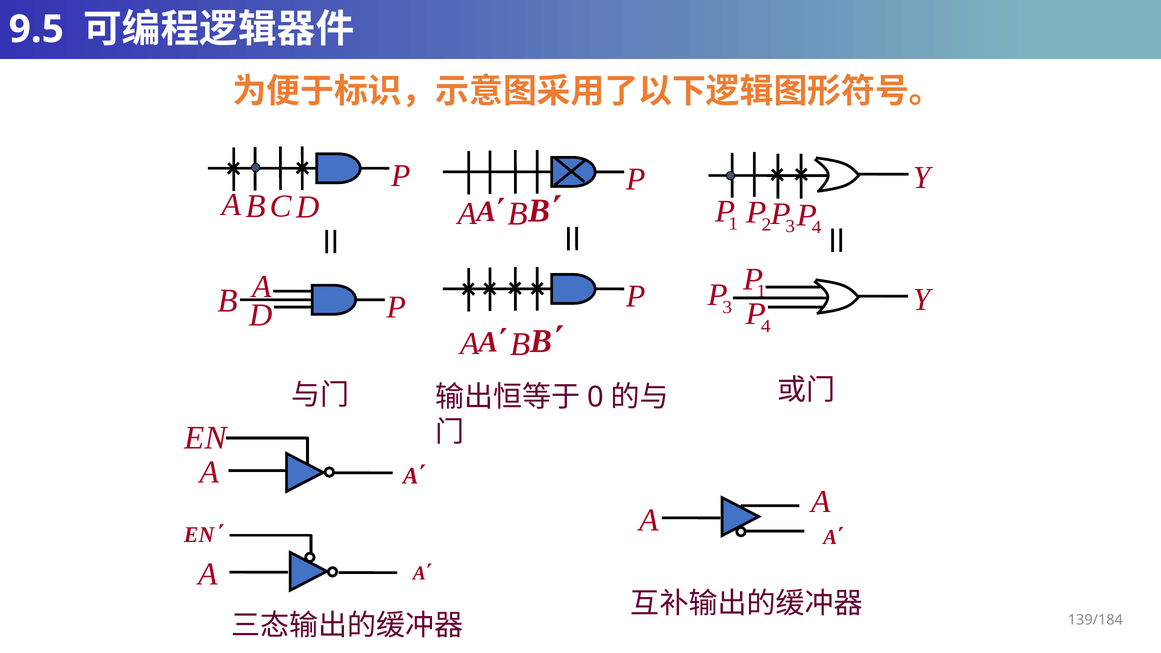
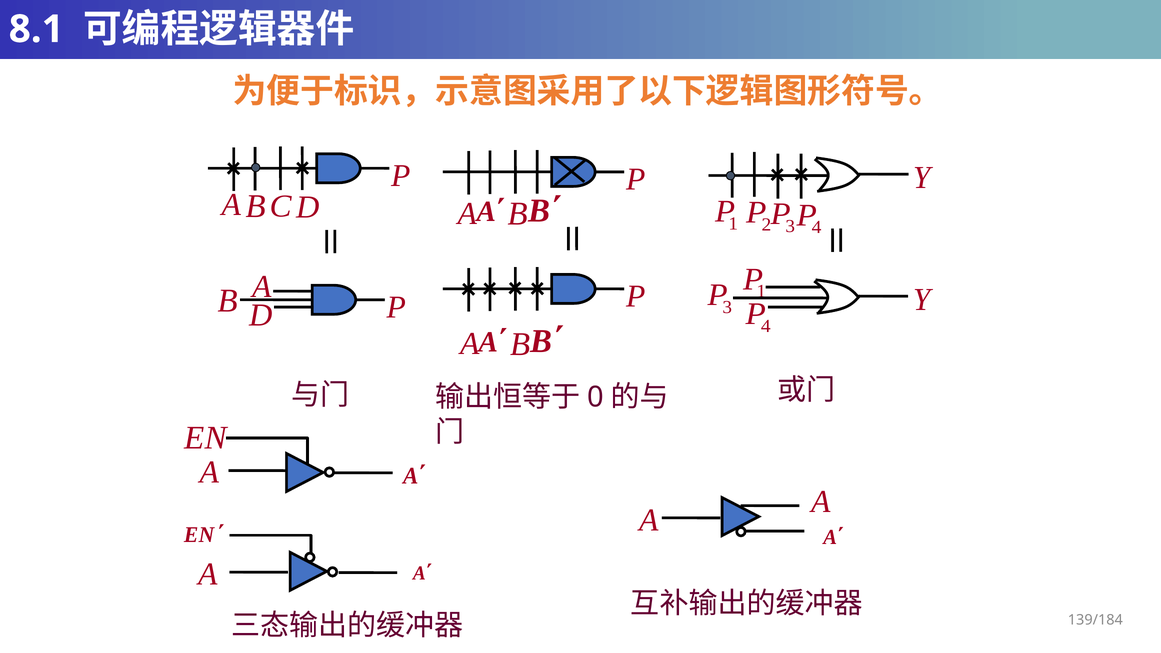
9.5: 9.5 -> 8.1
